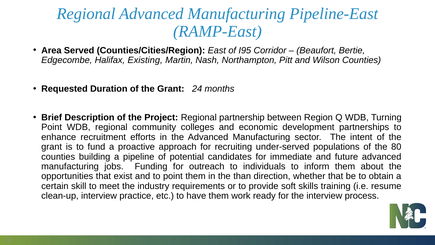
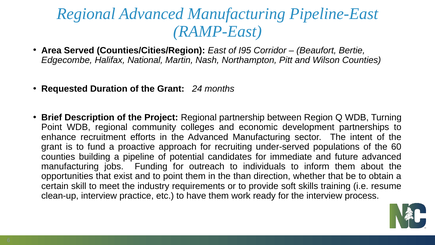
Existing: Existing -> National
80: 80 -> 60
